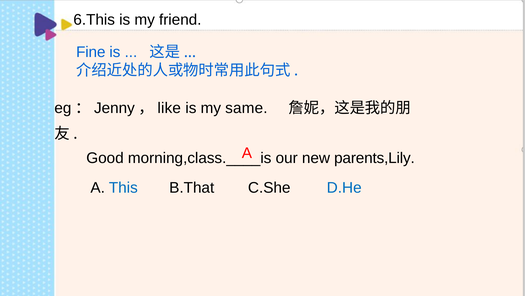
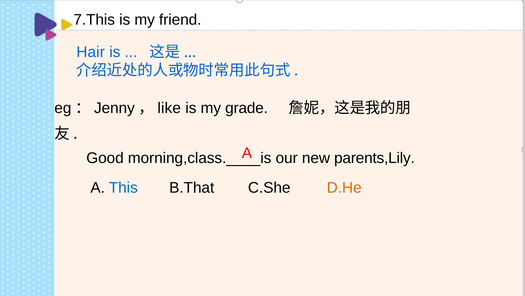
6.This: 6.This -> 7.This
Fine: Fine -> Hair
same: same -> grade
D.He colour: blue -> orange
